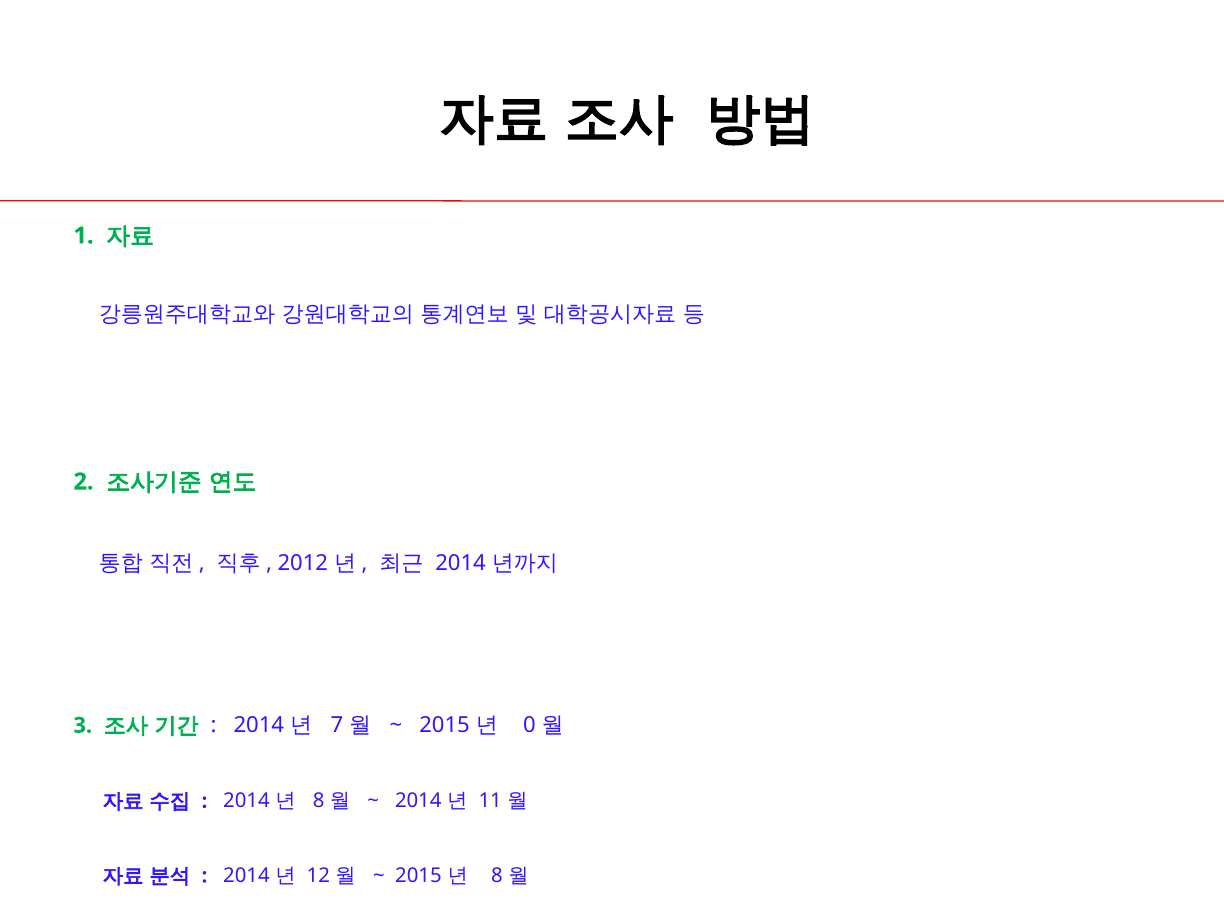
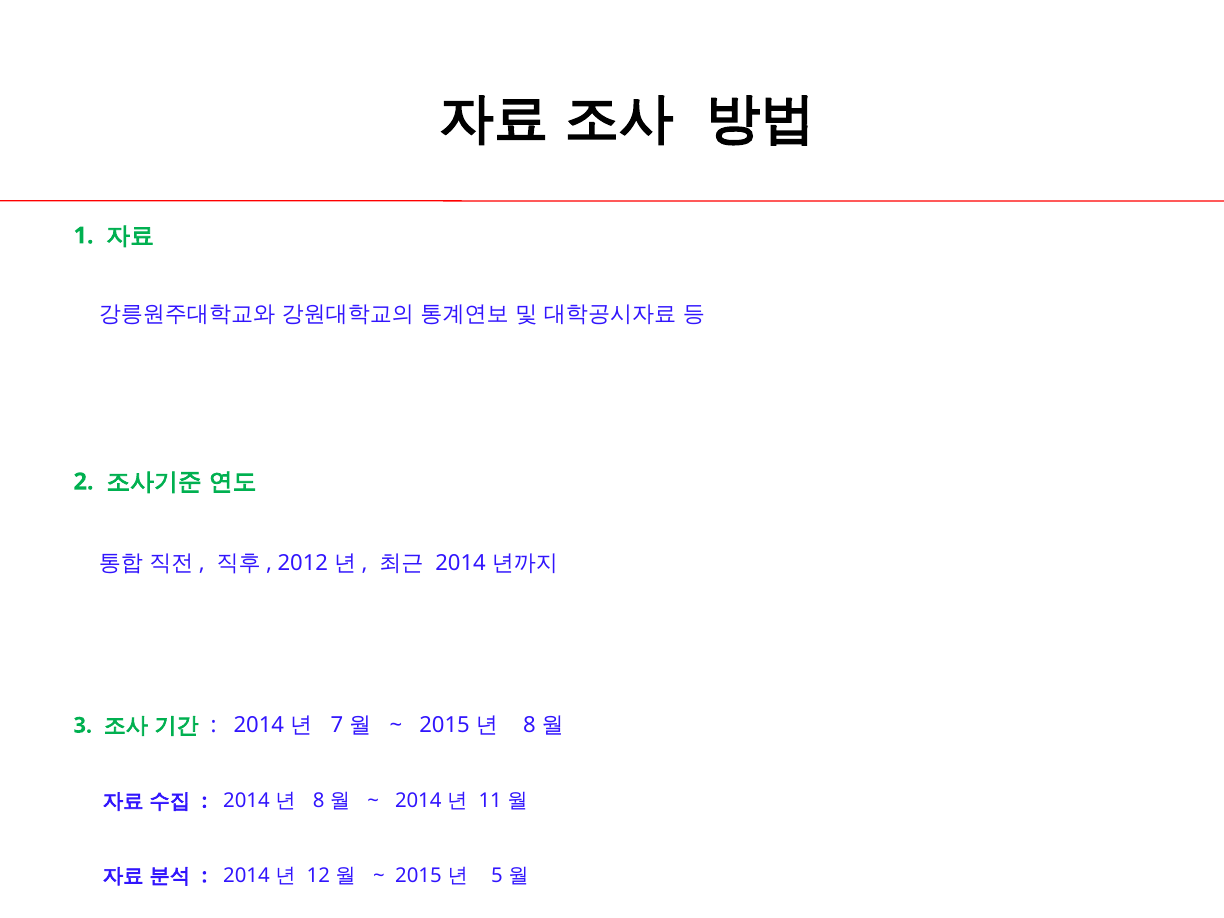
0 at (530, 725): 0 -> 8
8 at (497, 876): 8 -> 5
